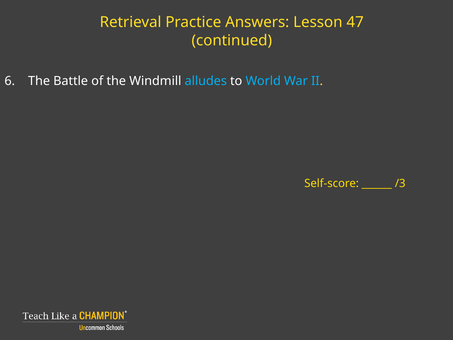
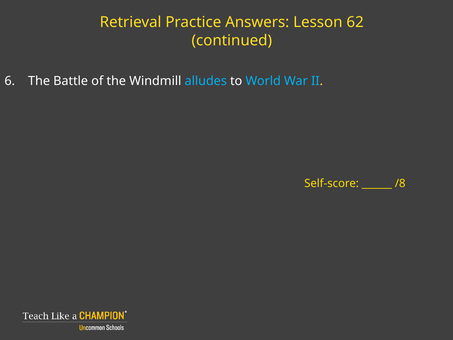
47: 47 -> 62
/3: /3 -> /8
